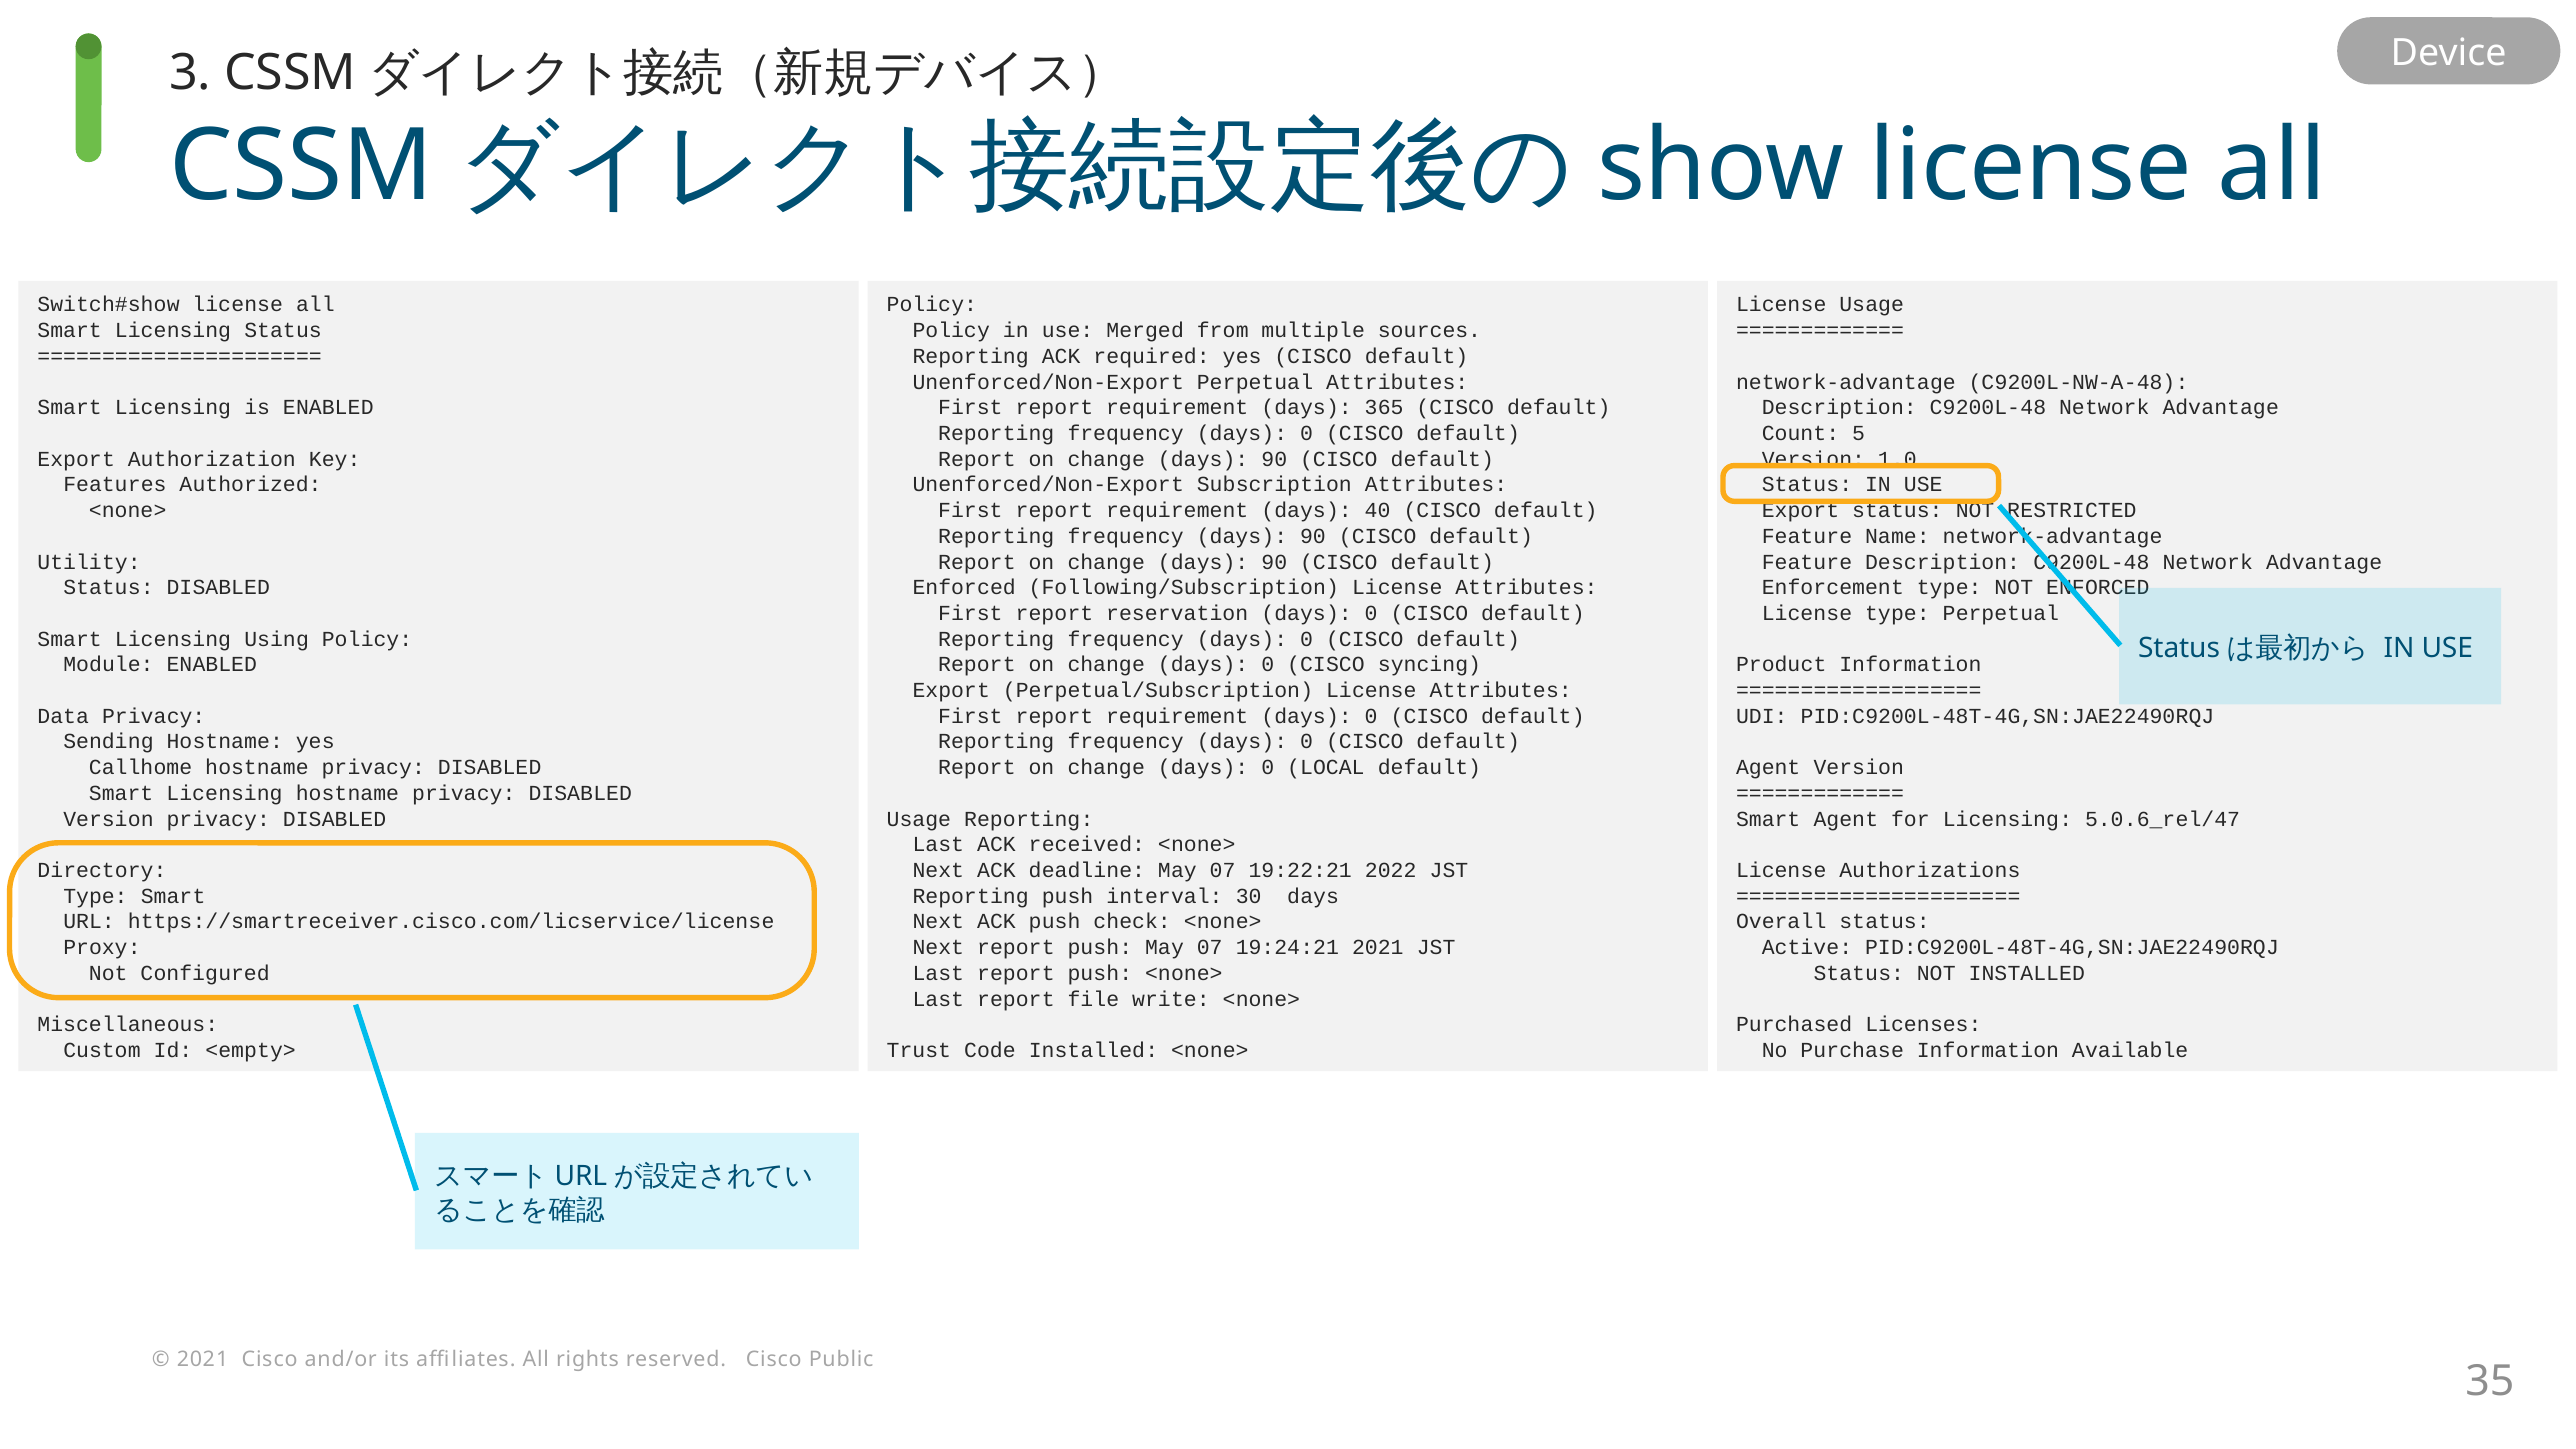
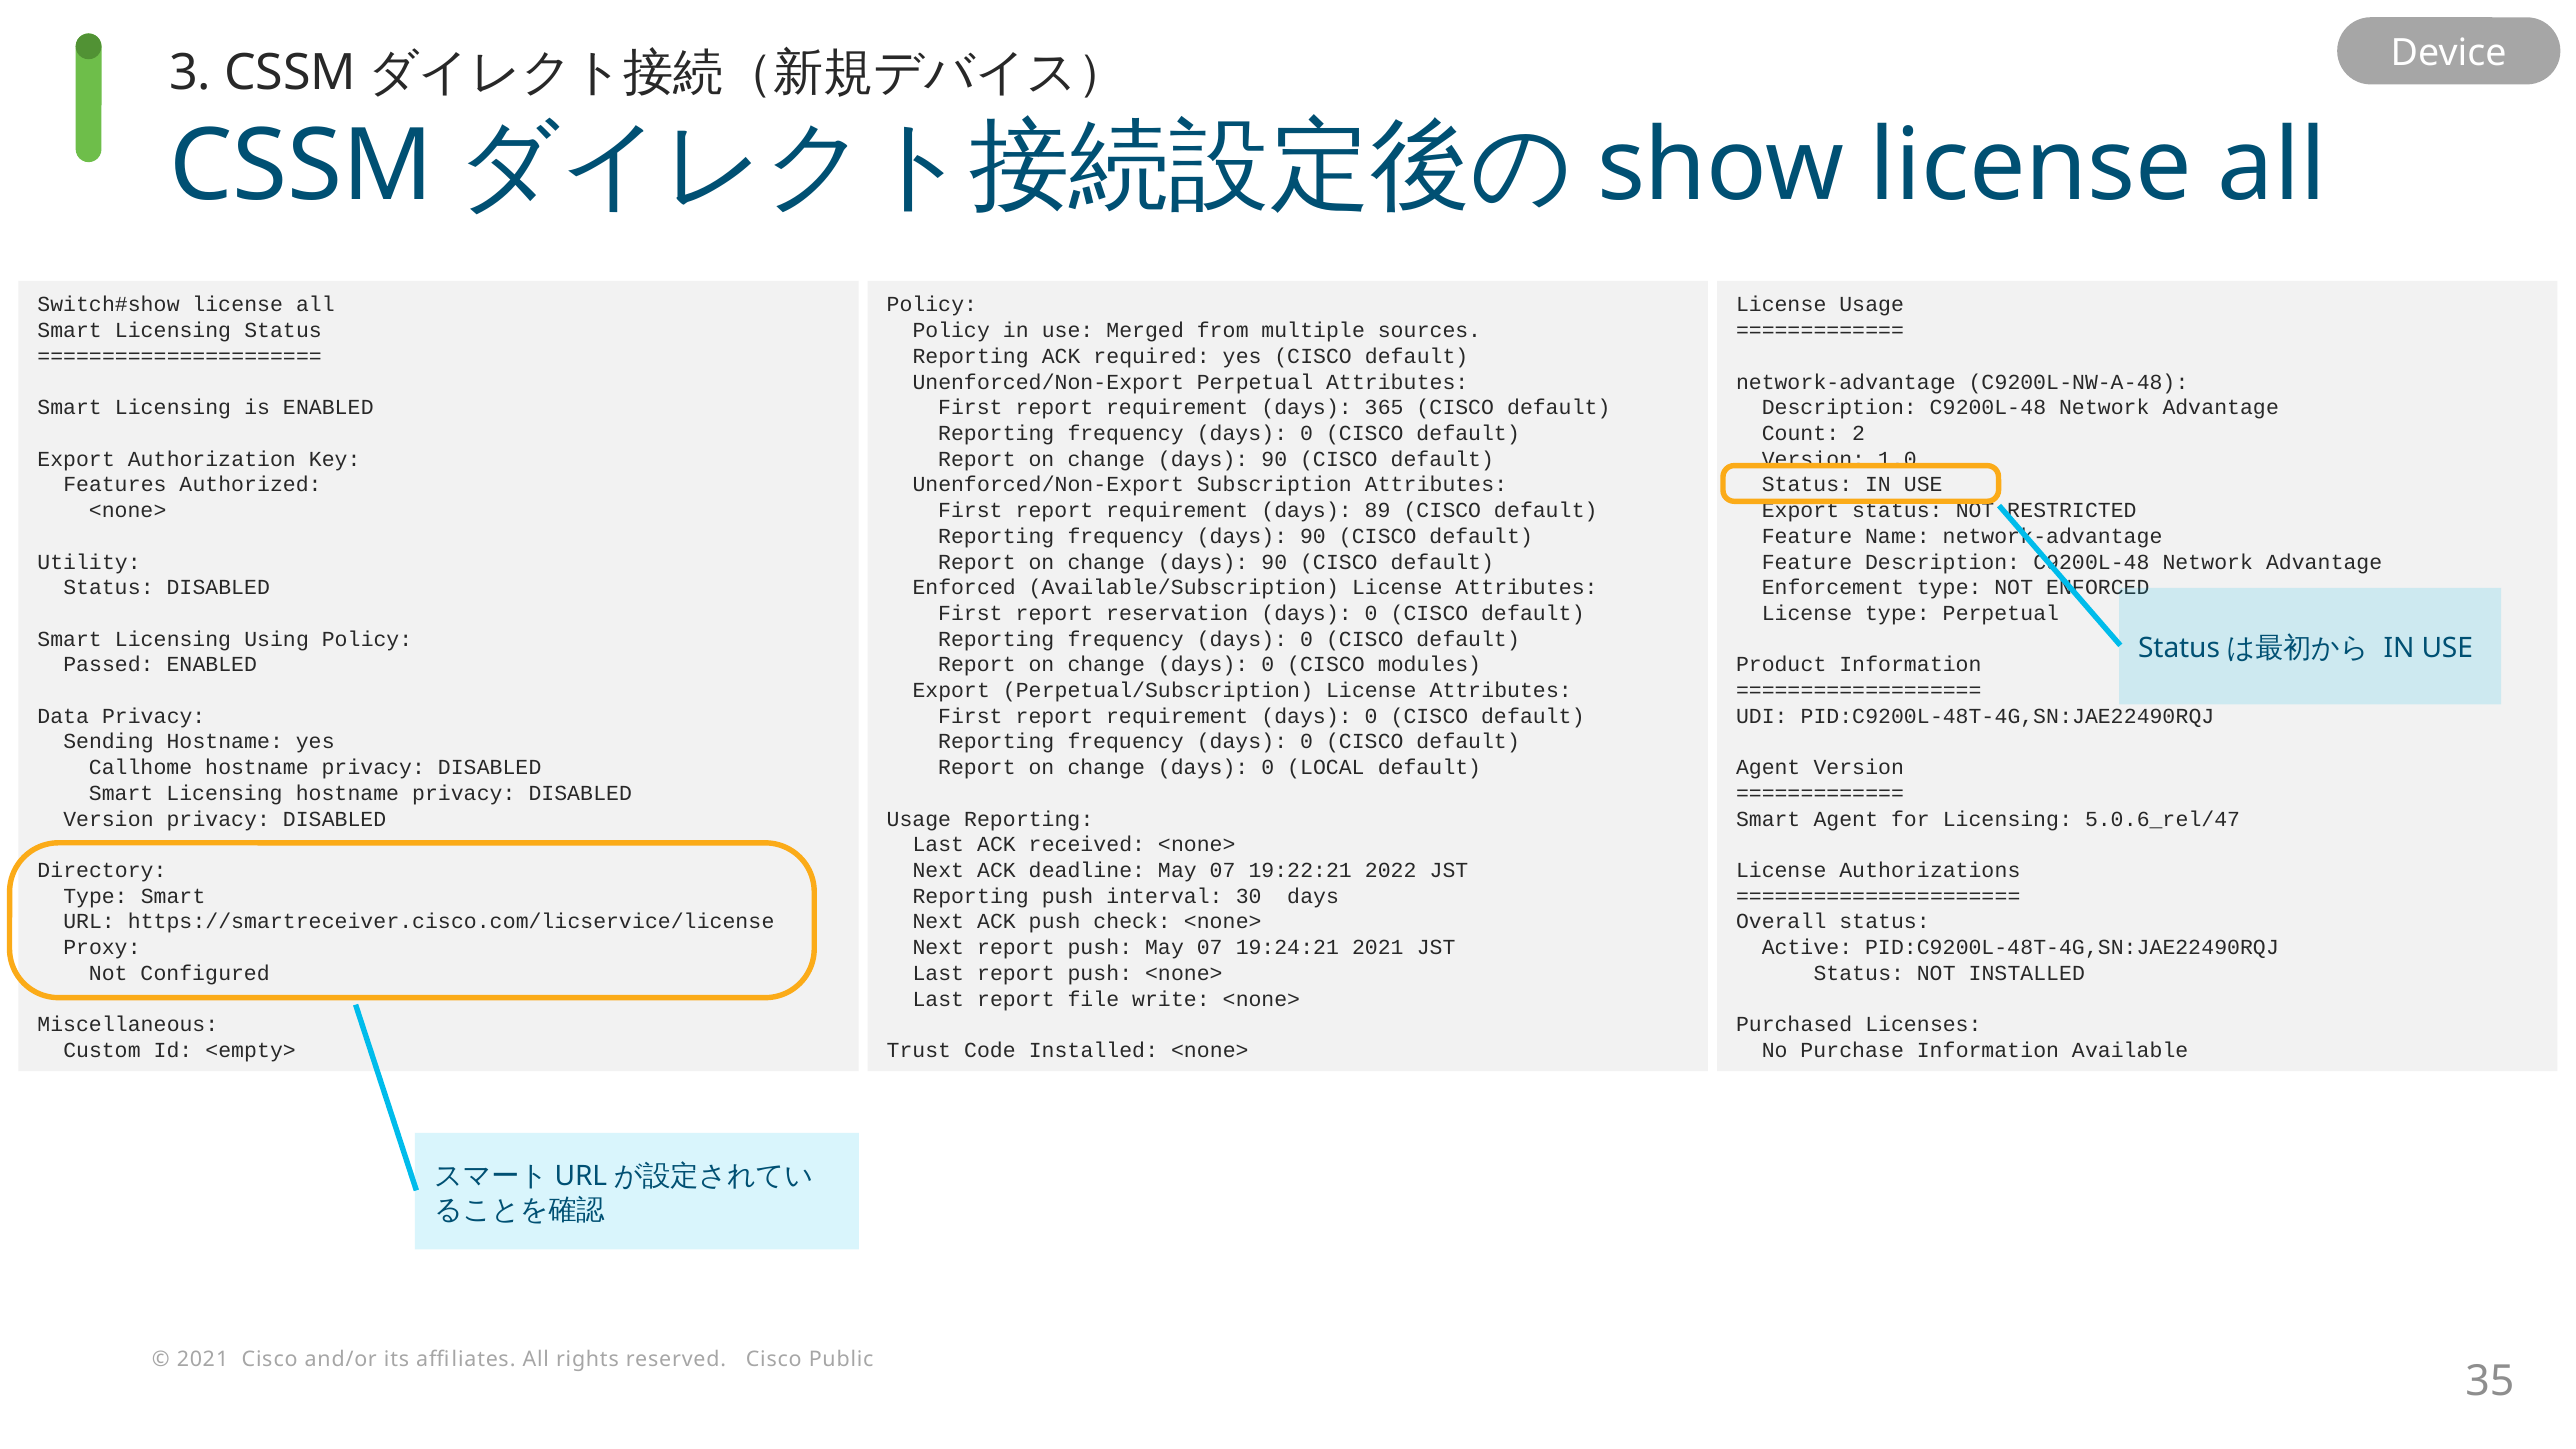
5: 5 -> 2
40: 40 -> 89
Following/Subscription: Following/Subscription -> Available/Subscription
Module: Module -> Passed
syncing: syncing -> modules
